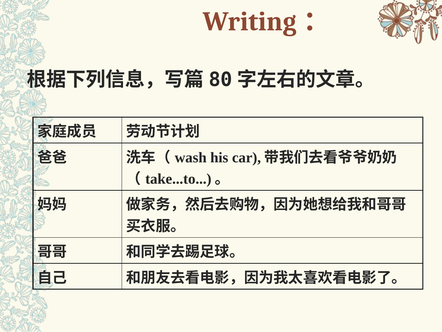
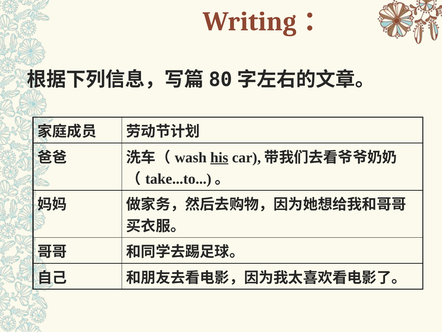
his underline: none -> present
